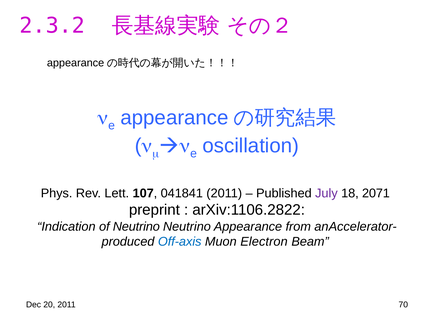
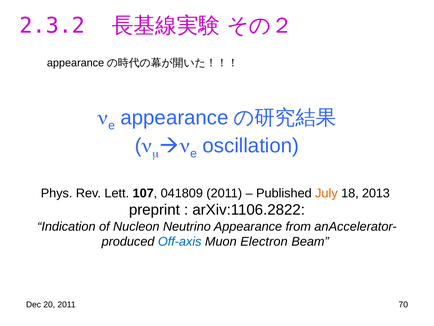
041841: 041841 -> 041809
July colour: purple -> orange
2071: 2071 -> 2013
of Neutrino: Neutrino -> Nucleon
